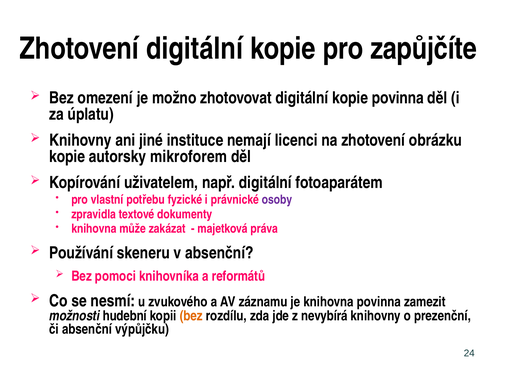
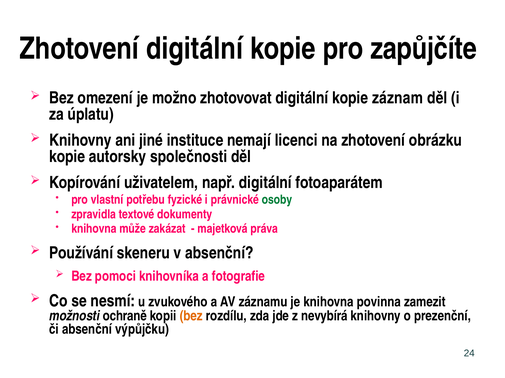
kopie povinna: povinna -> záznam
mikroforem: mikroforem -> společnosti
osoby colour: purple -> green
reformátů: reformátů -> fotografie
hudební: hudební -> ochraně
